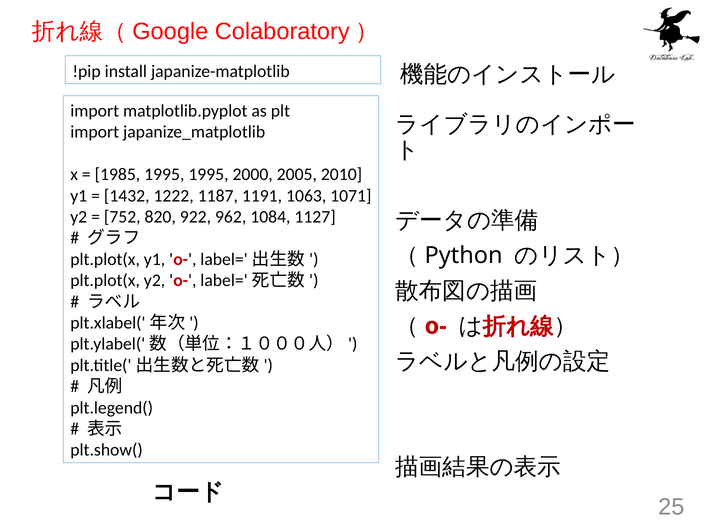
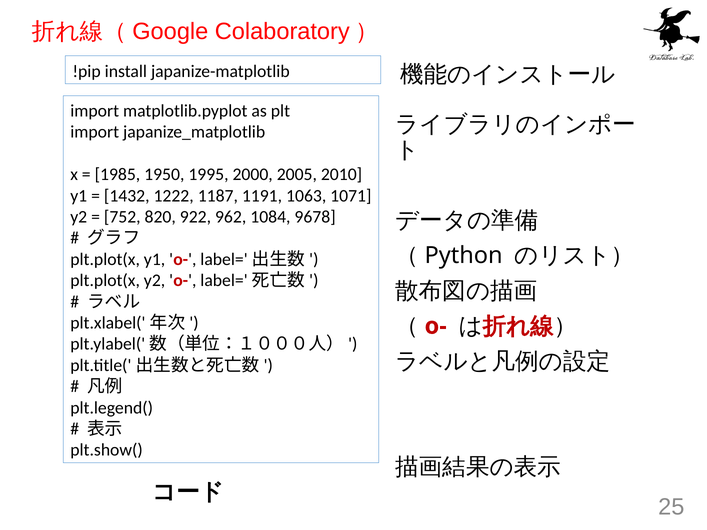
1985 1995: 1995 -> 1950
1127: 1127 -> 9678
